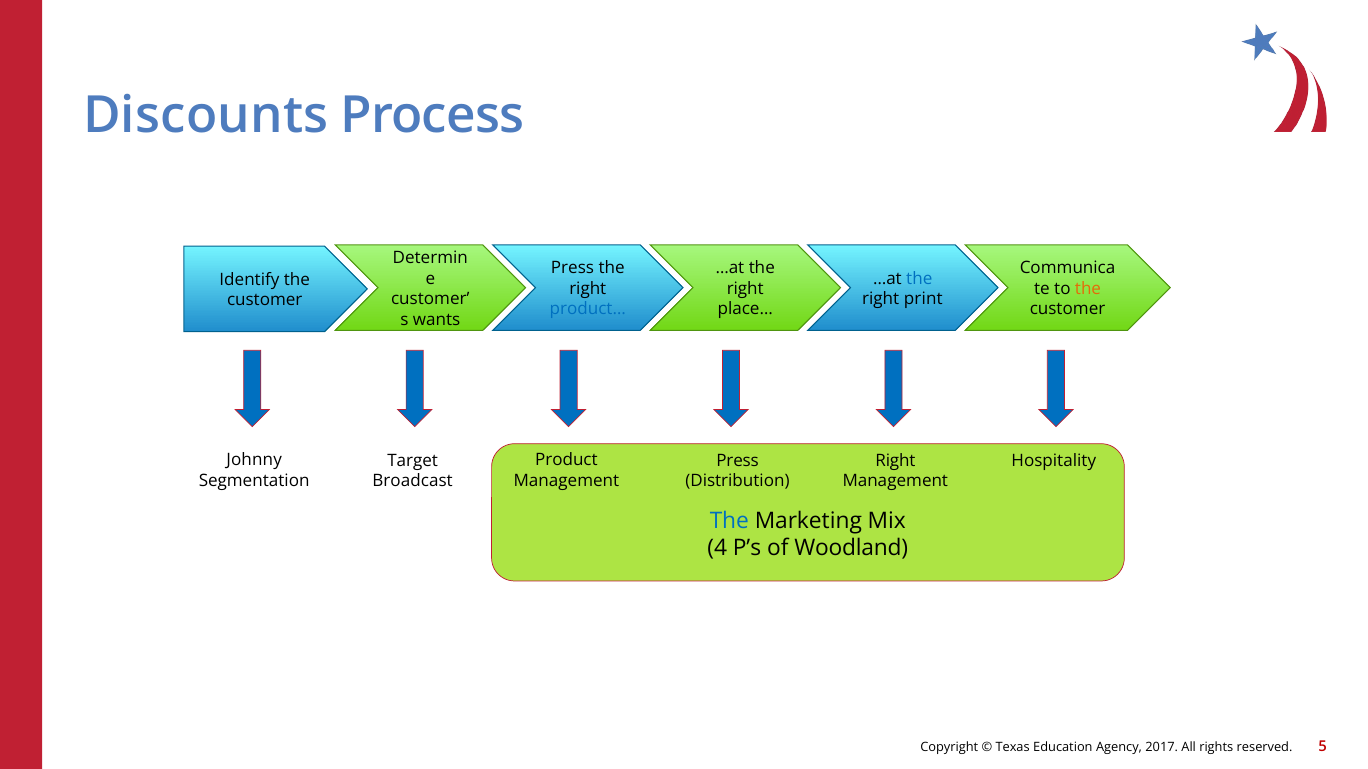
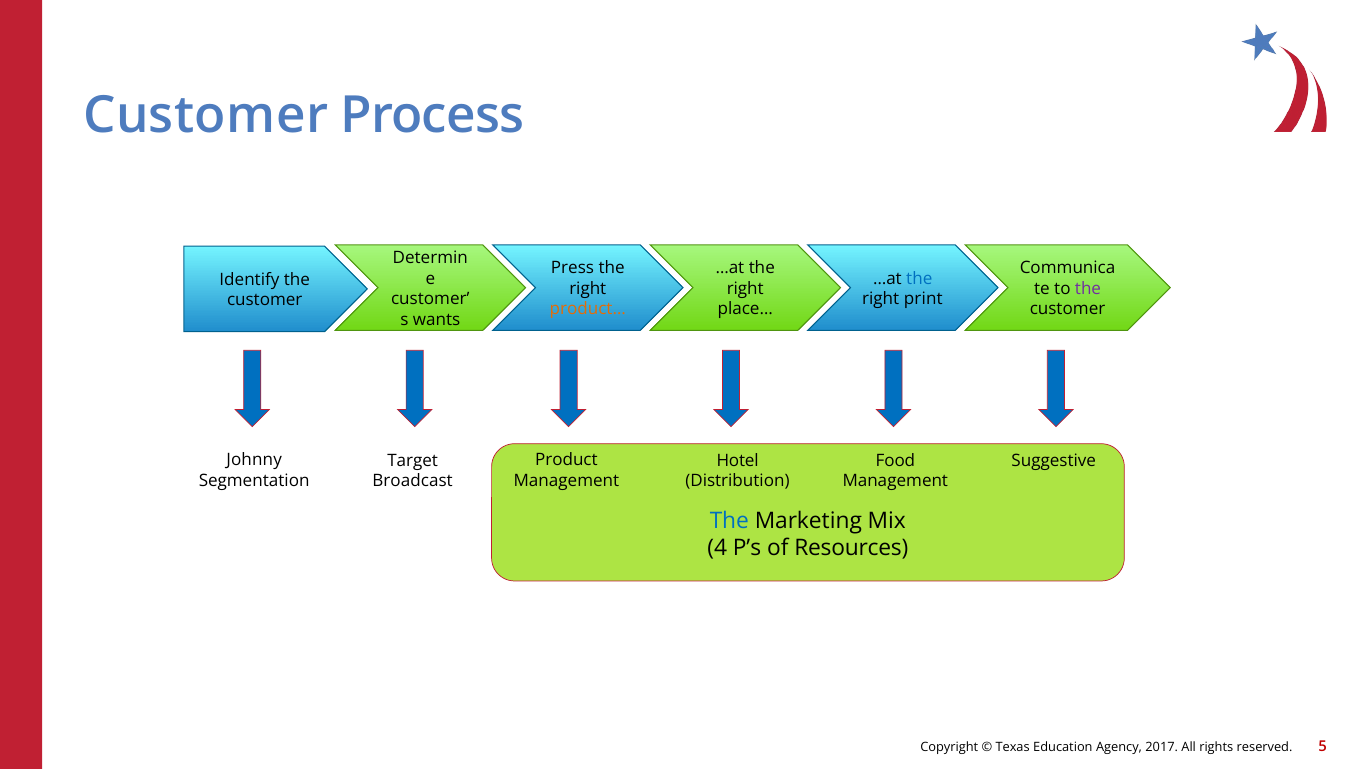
Discounts at (206, 116): Discounts -> Customer
the at (1088, 289) colour: orange -> purple
product… colour: blue -> orange
Press at (738, 461): Press -> Hotel
Right at (895, 461): Right -> Food
Hospitality: Hospitality -> Suggestive
Woodland: Woodland -> Resources
